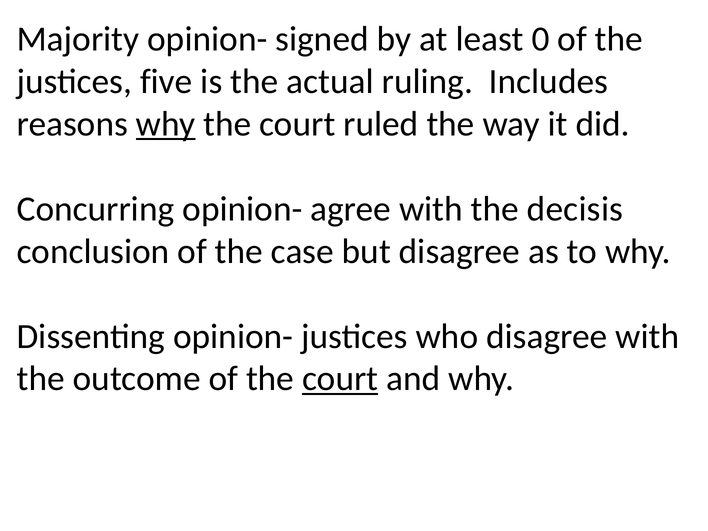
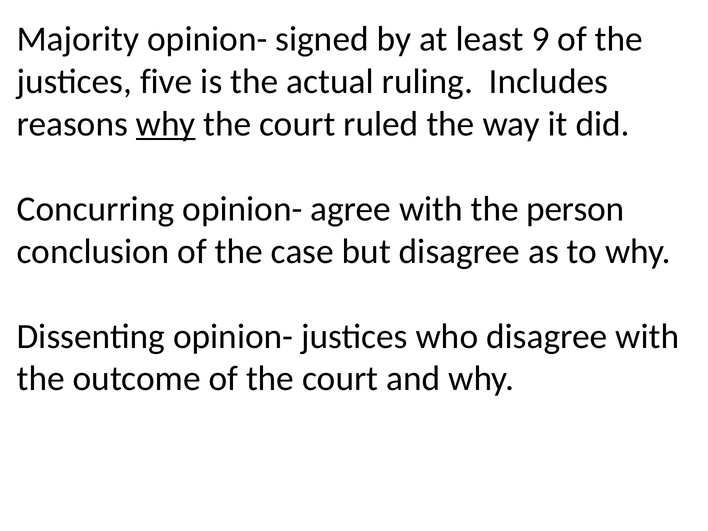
0: 0 -> 9
decisis: decisis -> person
court at (340, 379) underline: present -> none
